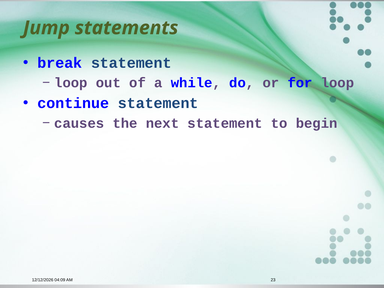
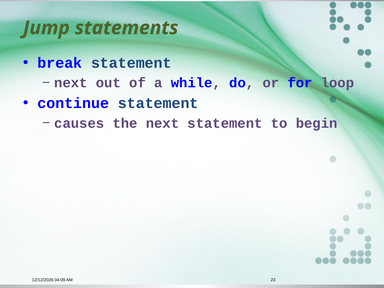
loop at (71, 83): loop -> next
